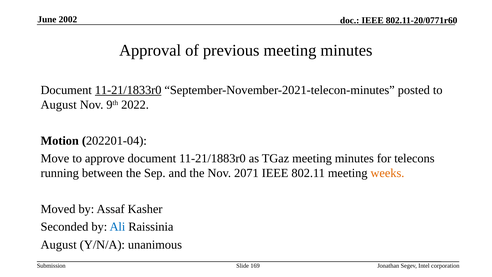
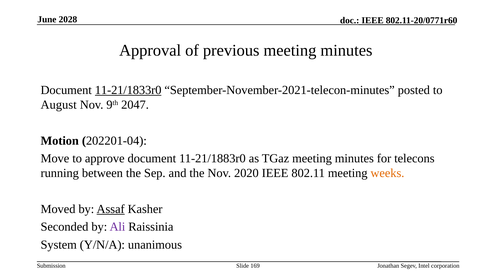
2002: 2002 -> 2028
2022: 2022 -> 2047
2071: 2071 -> 2020
Assaf underline: none -> present
Ali colour: blue -> purple
August at (59, 244): August -> System
